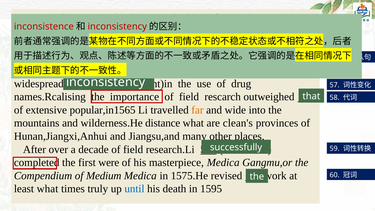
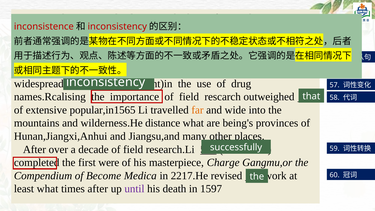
clean's: clean's -> being's
masterpiece Medica: Medica -> Charge
Medium: Medium -> Become
1575.He: 1575.He -> 2217.He
times truly: truly -> after
until colour: blue -> purple
1595: 1595 -> 1597
